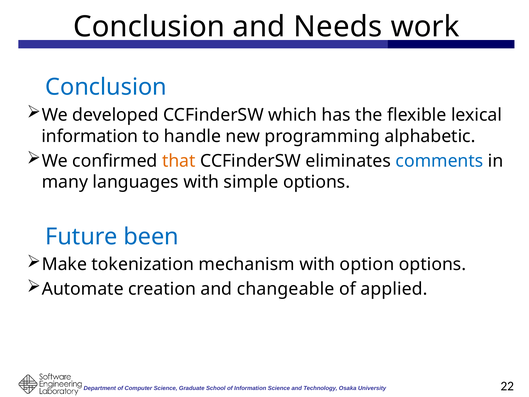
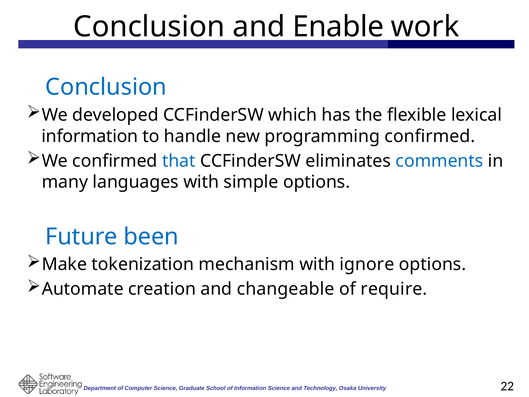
Needs: Needs -> Enable
programming alphabetic: alphabetic -> confirmed
that colour: orange -> blue
option: option -> ignore
applied: applied -> require
